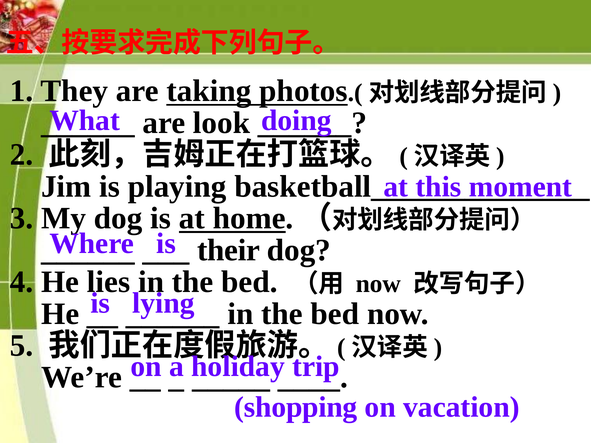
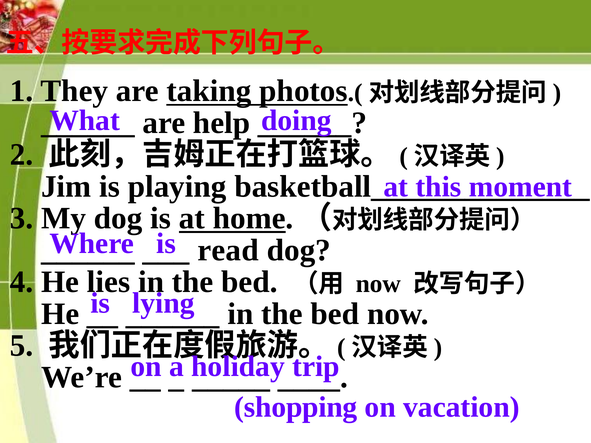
look: look -> help
their: their -> read
